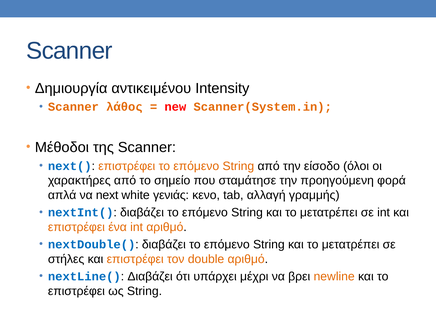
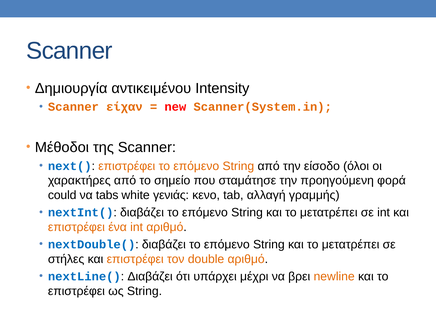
λάθος: λάθος -> είχαν
απλά: απλά -> could
next: next -> tabs
